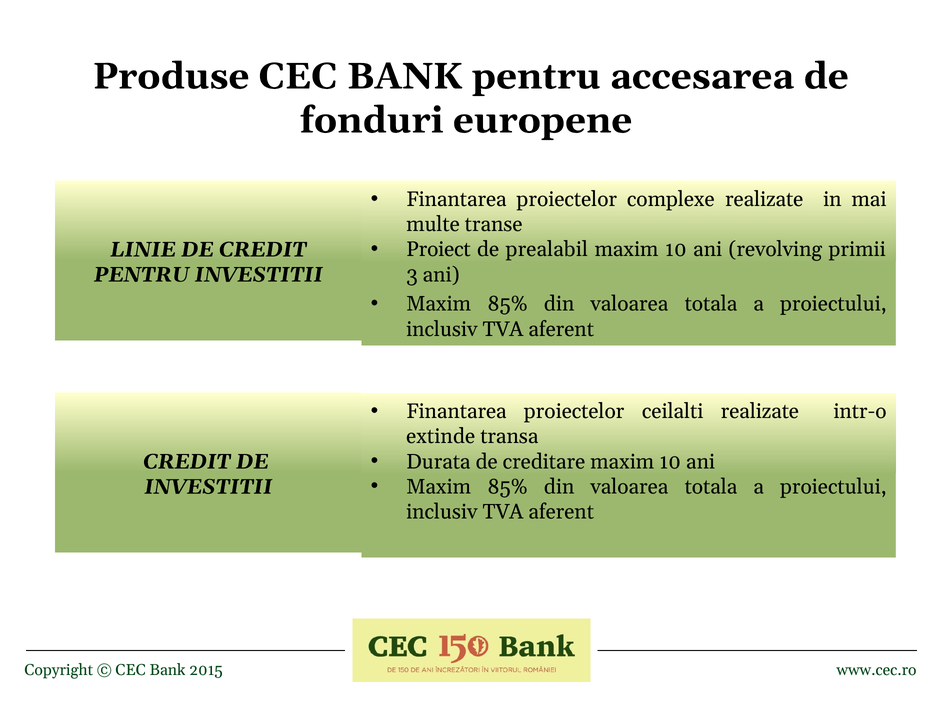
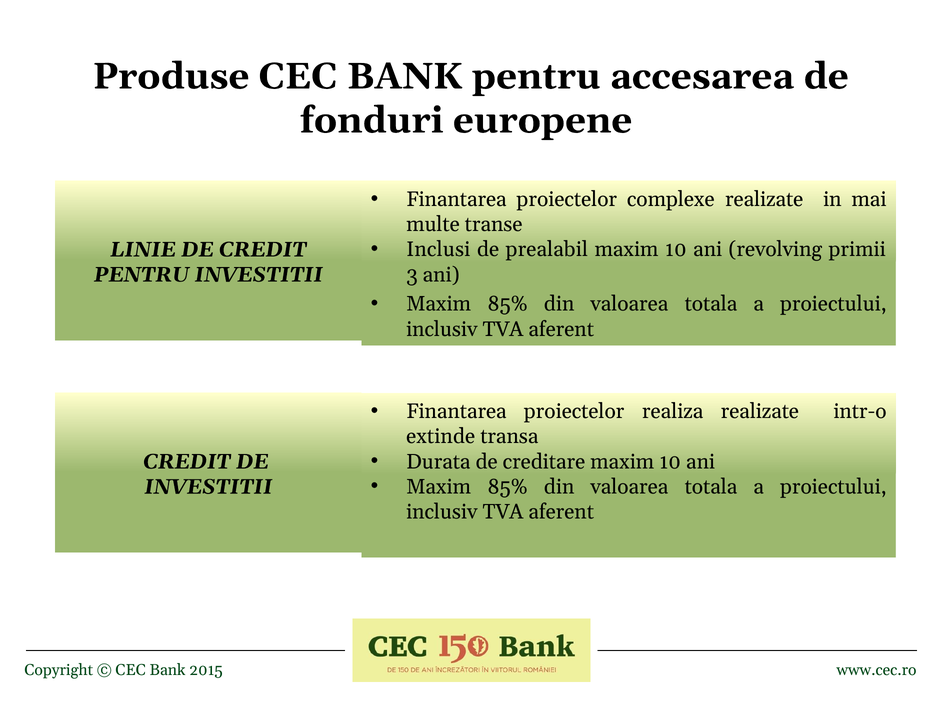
Proiect: Proiect -> Inclusi
ceilalti: ceilalti -> realiza
